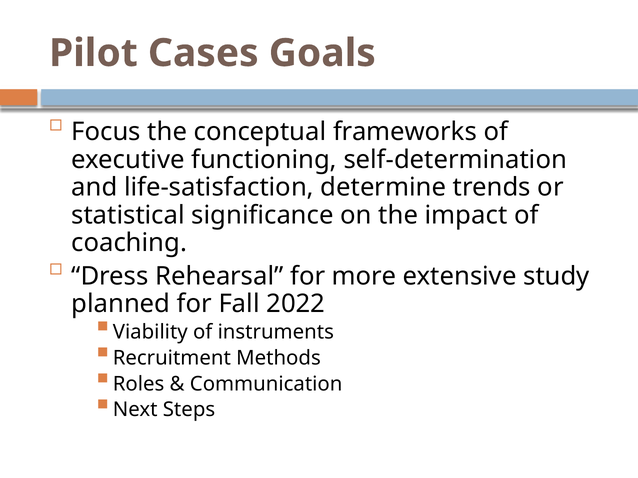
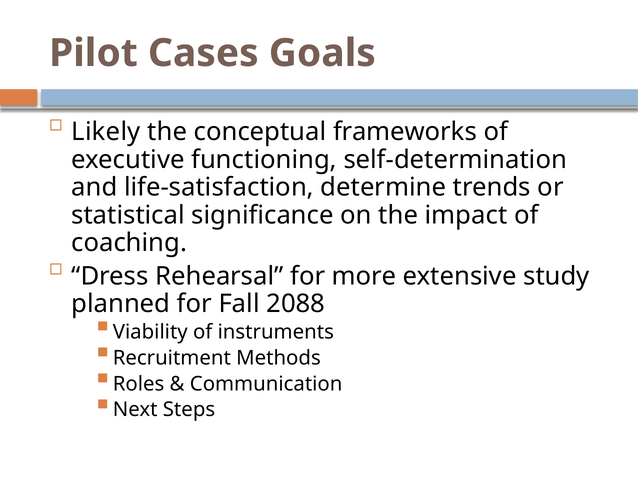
Focus: Focus -> Likely
2022: 2022 -> 2088
